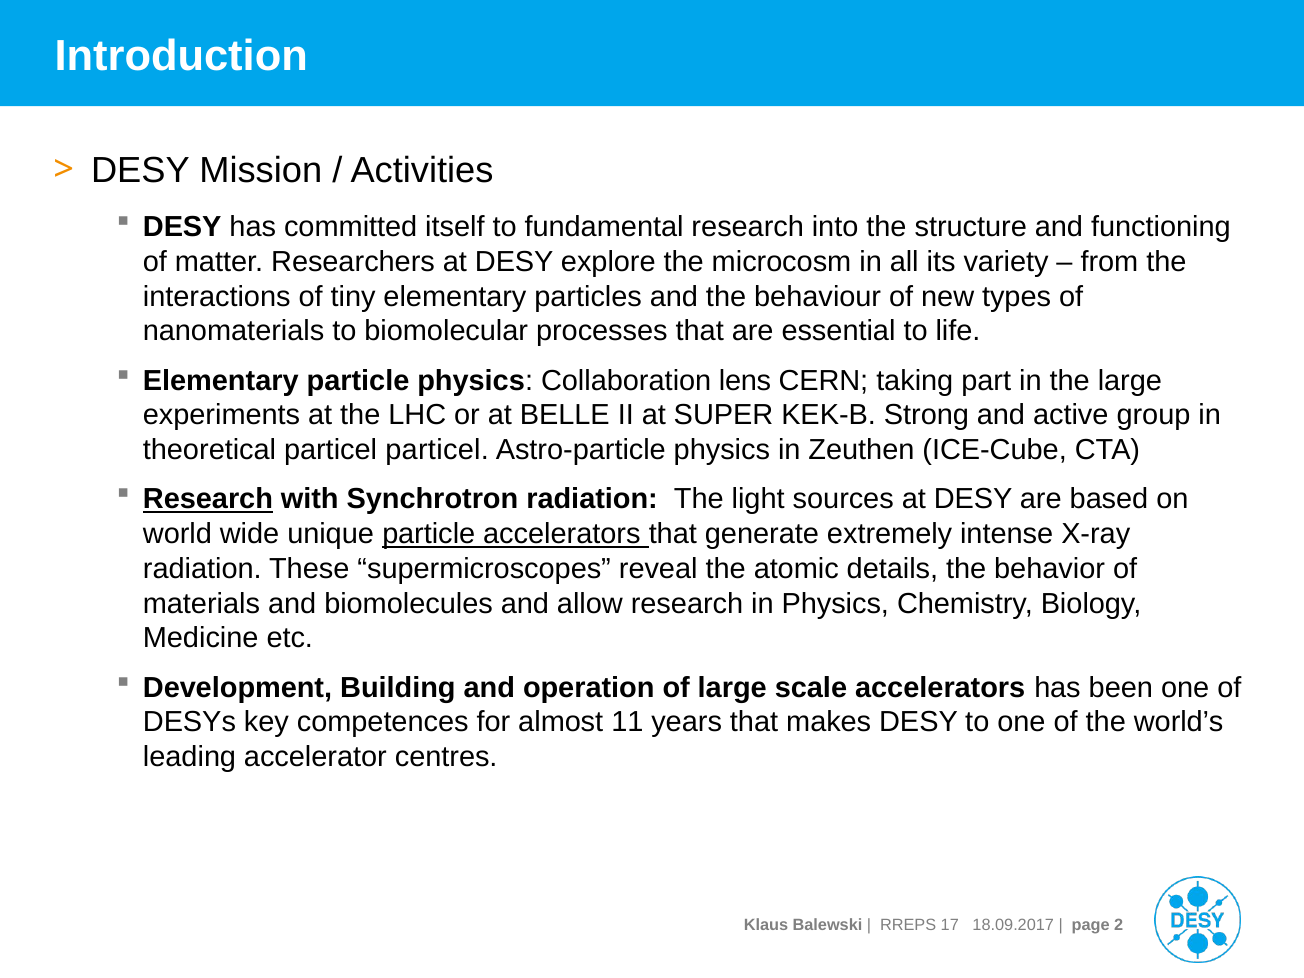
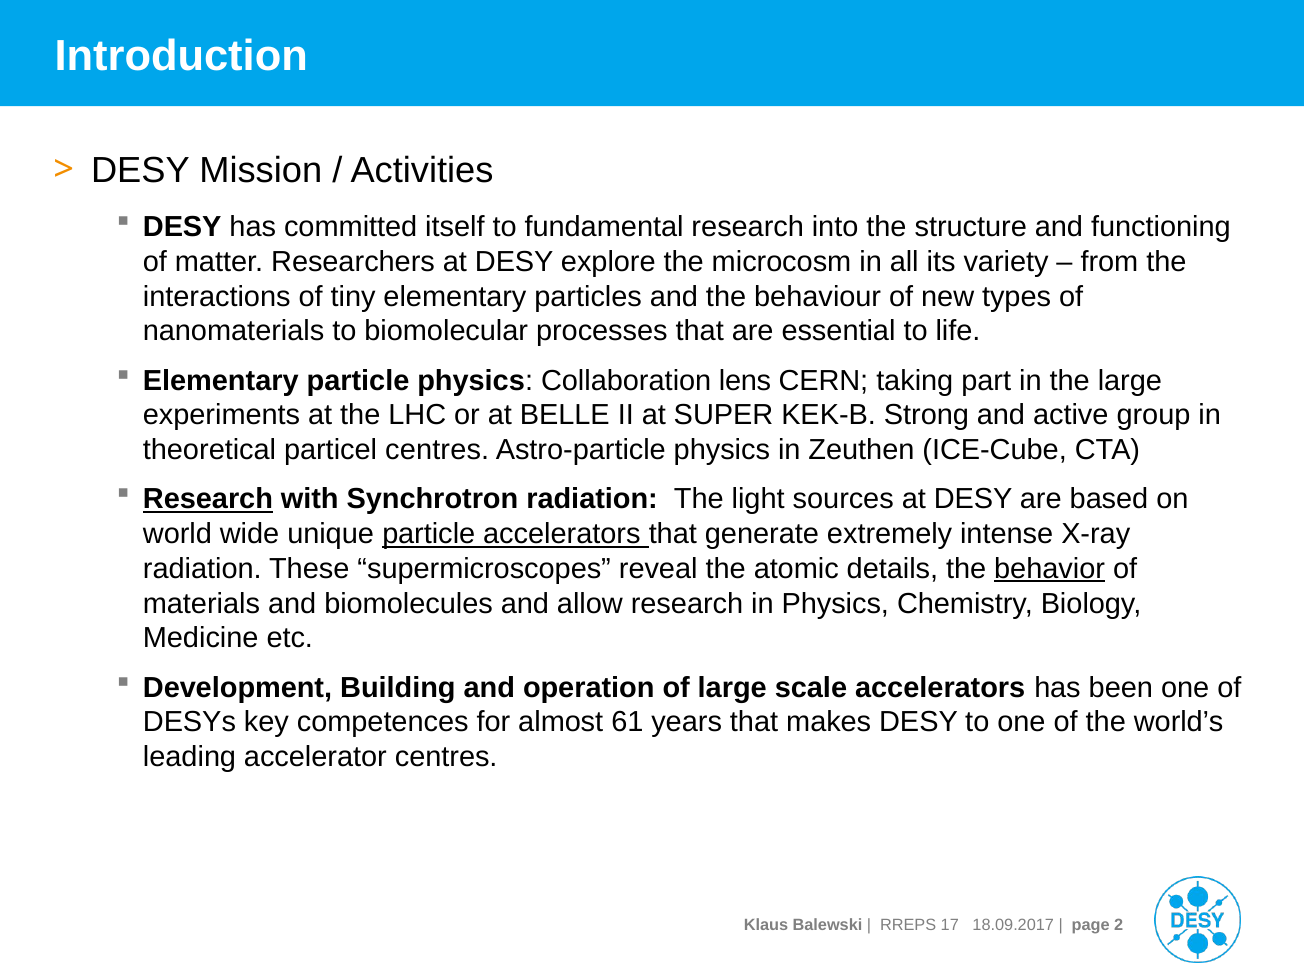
particel particel: particel -> centres
behavior underline: none -> present
11: 11 -> 61
